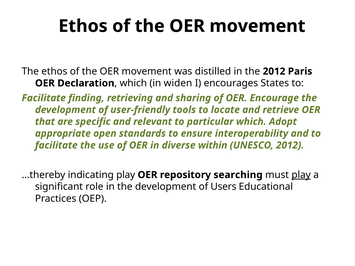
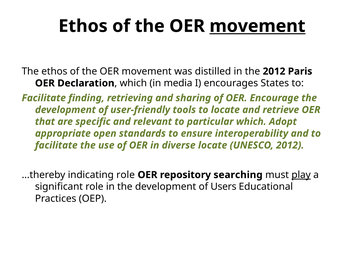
movement at (257, 26) underline: none -> present
widen: widen -> media
diverse within: within -> locate
indicating play: play -> role
